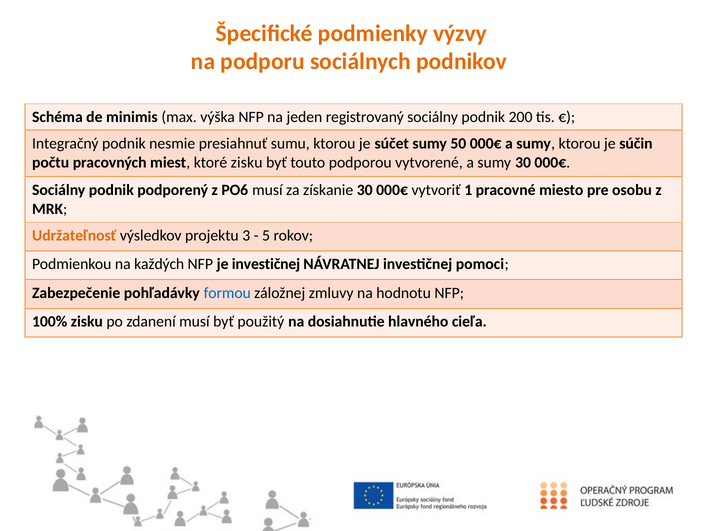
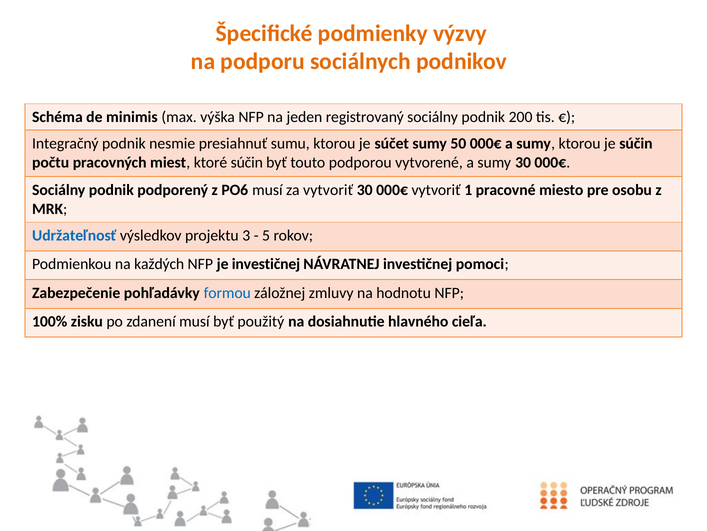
ktoré zisku: zisku -> súčin
za získanie: získanie -> vytvoriť
Udržateľnosť colour: orange -> blue
